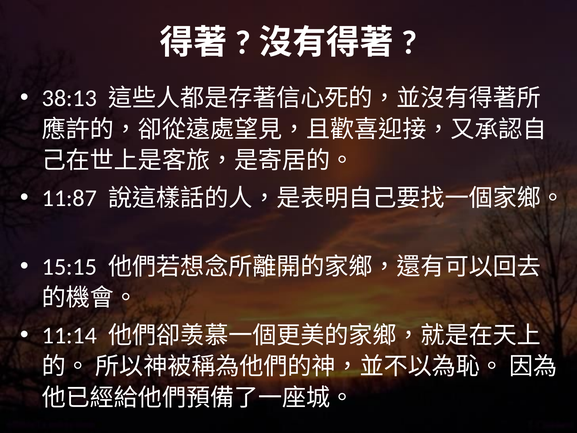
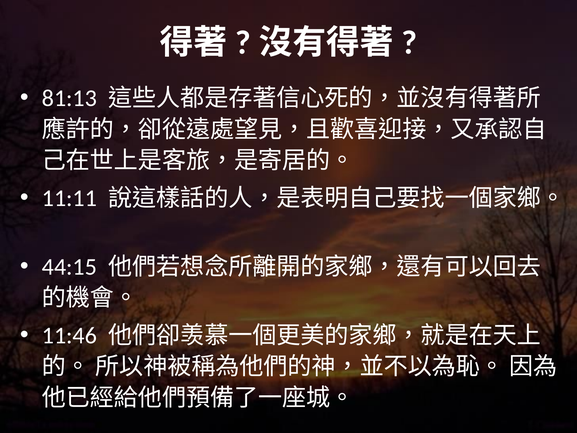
38:13: 38:13 -> 81:13
11:87: 11:87 -> 11:11
15:15: 15:15 -> 44:15
11:14: 11:14 -> 11:46
